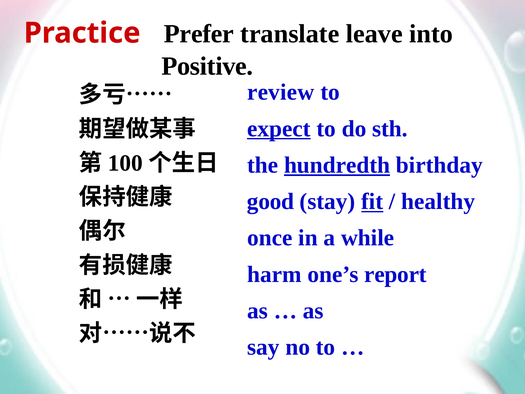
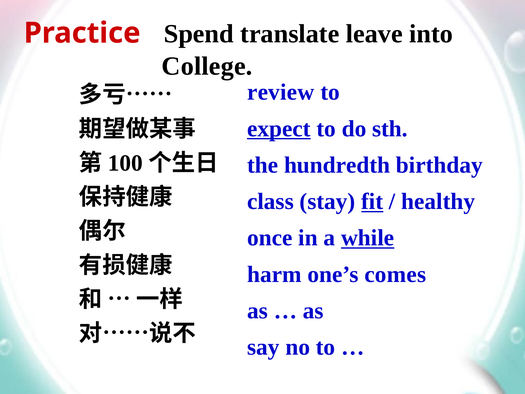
Prefer: Prefer -> Spend
Positive: Positive -> College
hundredth underline: present -> none
good: good -> class
while underline: none -> present
report: report -> comes
